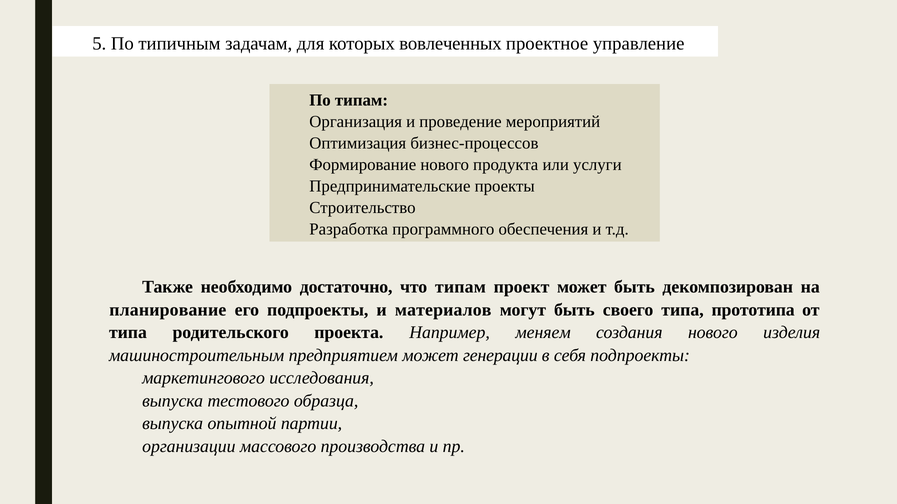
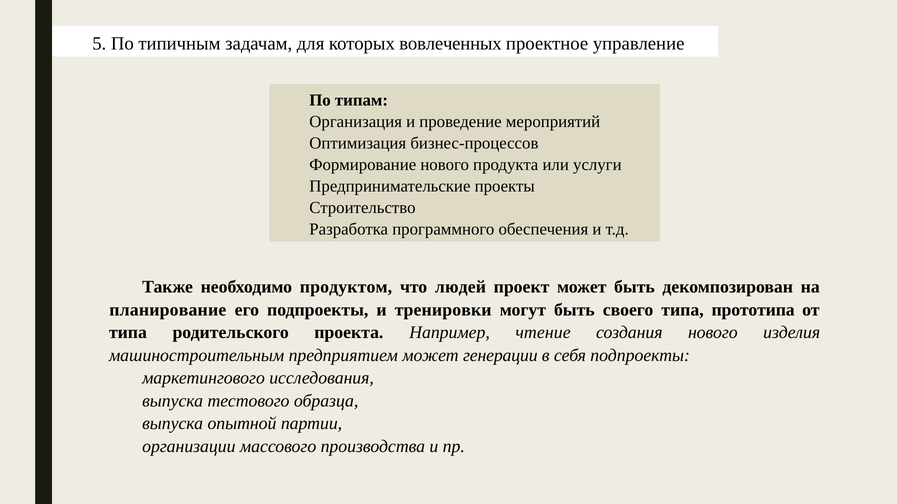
достаточно: достаточно -> продуктом
что типам: типам -> людей
материалов: материалов -> тренировки
меняем: меняем -> чтение
